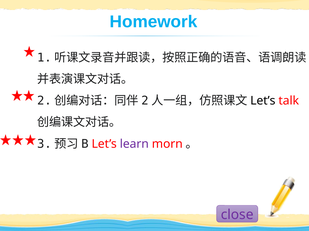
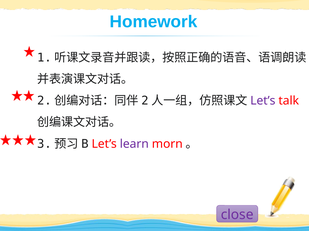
Let’s at (263, 101) colour: black -> purple
